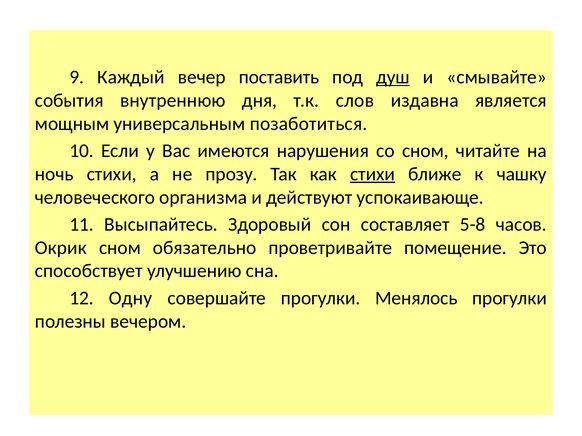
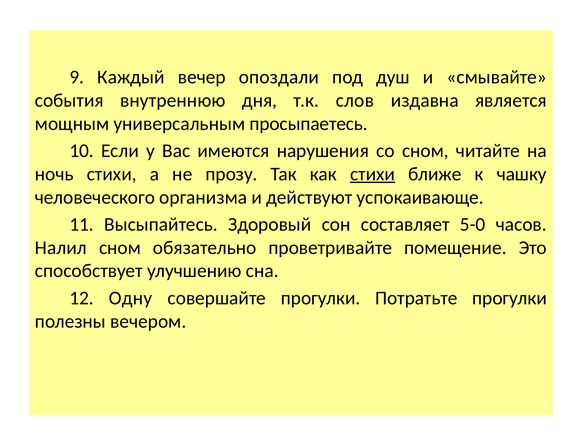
поставить: поставить -> опоздали
душ underline: present -> none
позаботиться: позаботиться -> просыпаетесь
5-8: 5-8 -> 5-0
Окрик: Окрик -> Налил
Менялось: Менялось -> Потратьте
